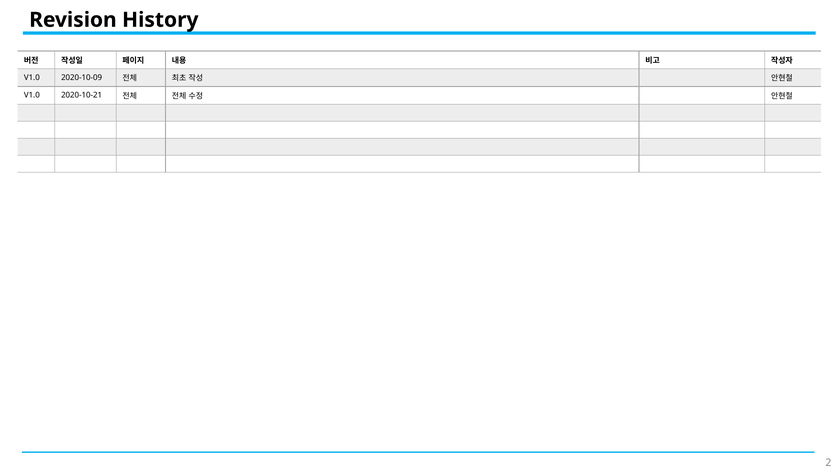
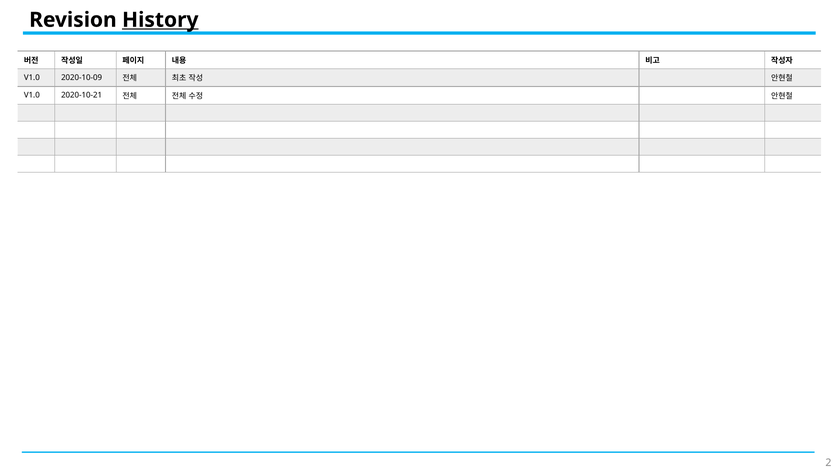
History underline: none -> present
